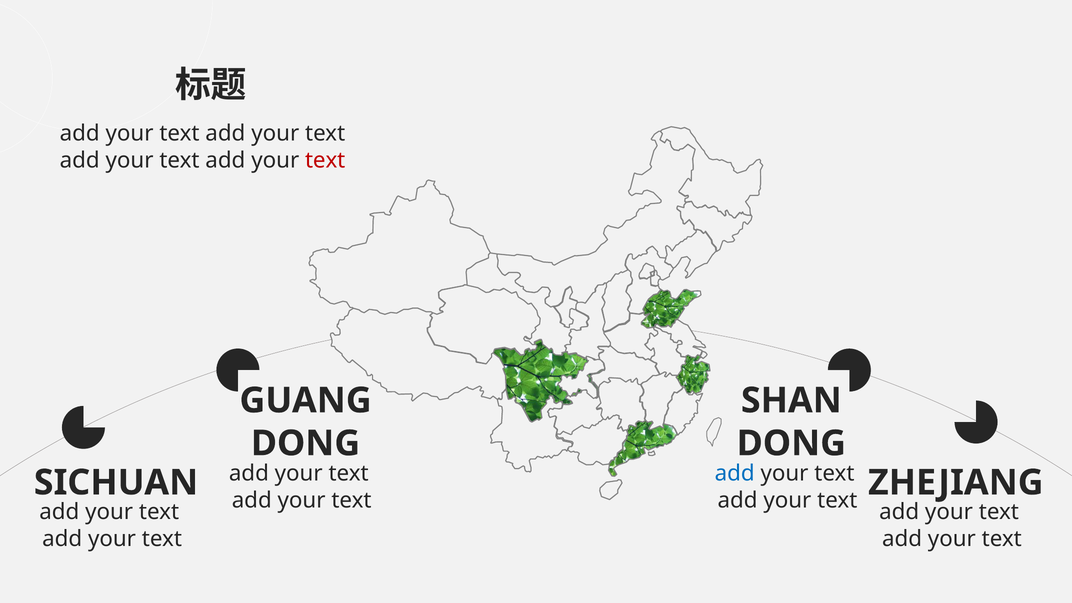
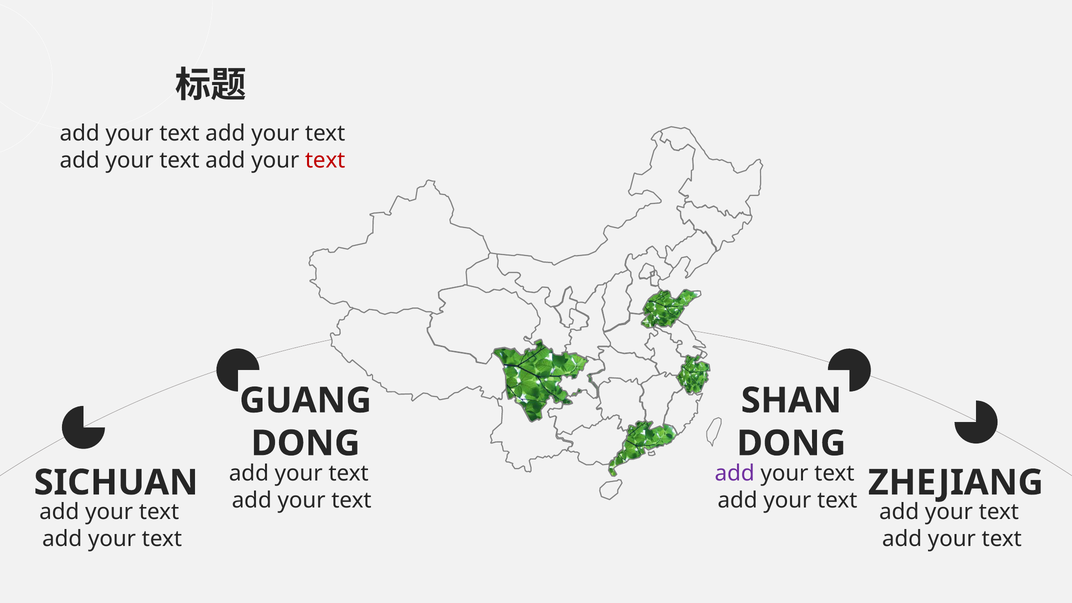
add at (735, 474) colour: blue -> purple
